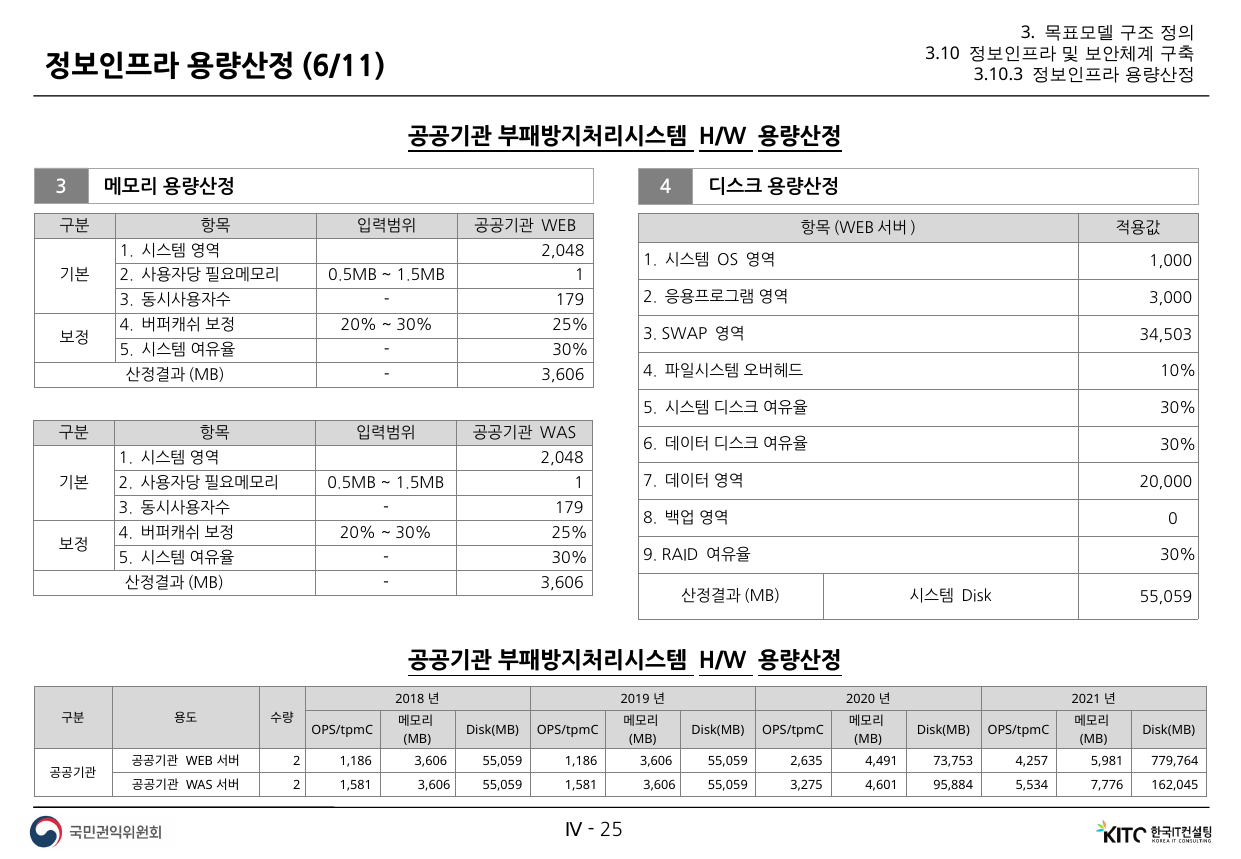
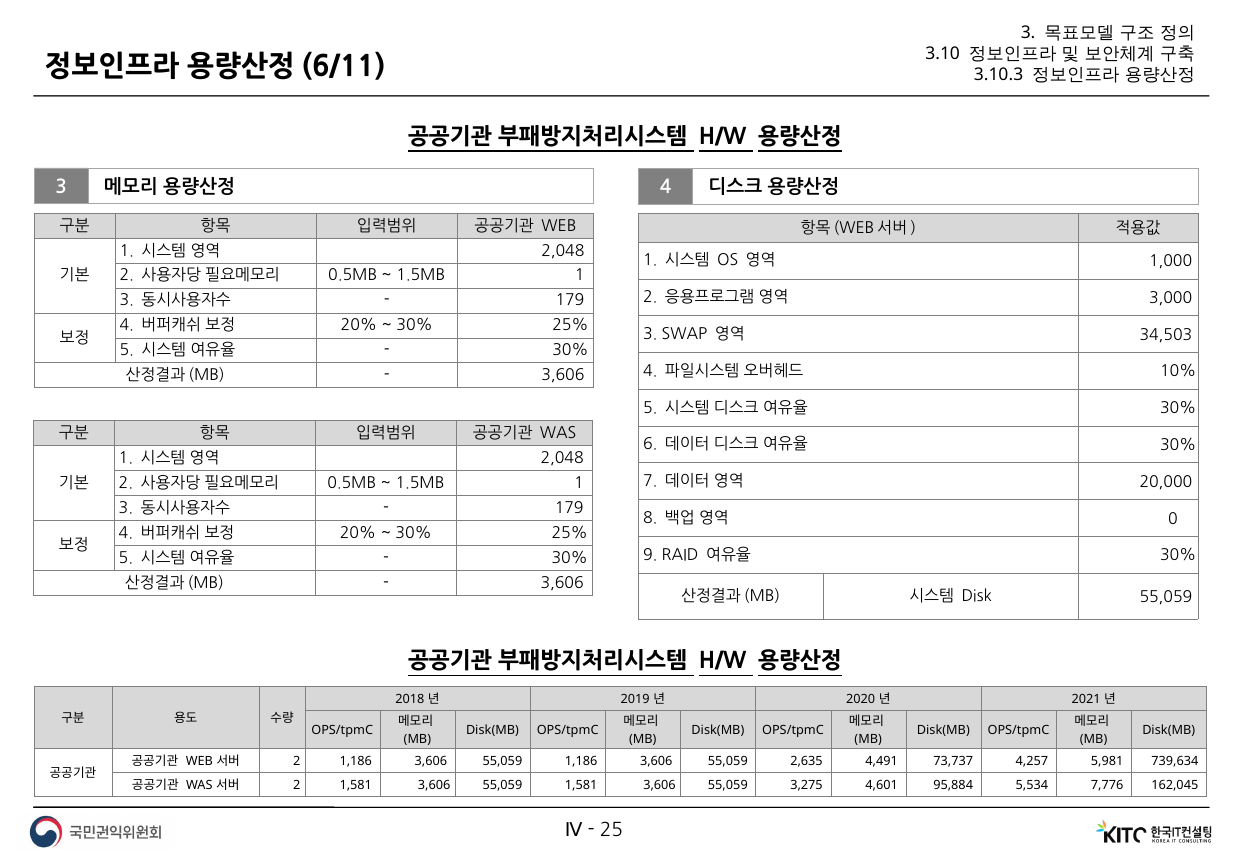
73,753: 73,753 -> 73,737
779,764: 779,764 -> 739,634
